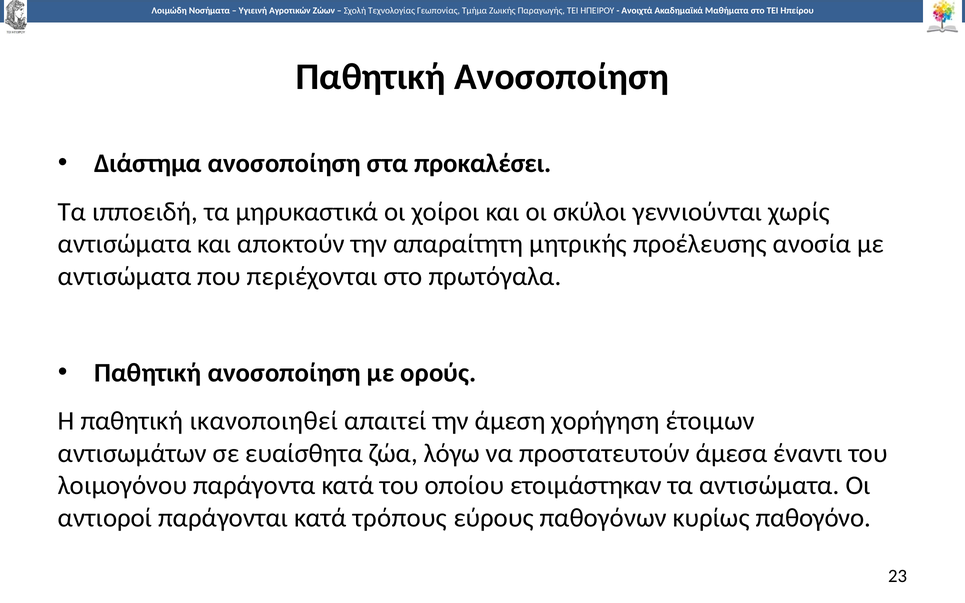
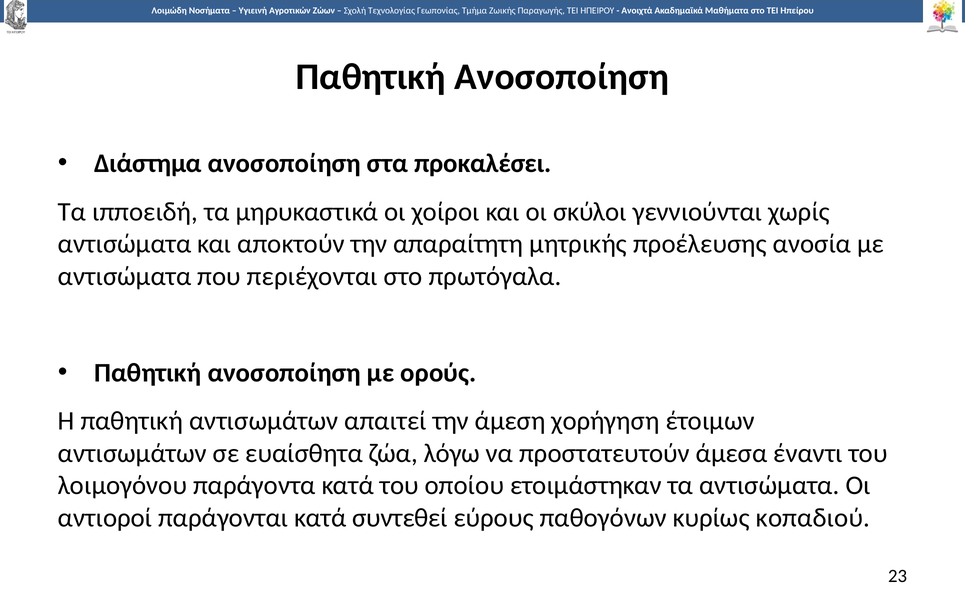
παθητική ικανοποιηθεί: ικανοποιηθεί -> αντισωμάτων
τρόπους: τρόπους -> συντεθεί
παθογόνο: παθογόνο -> κοπαδιού
